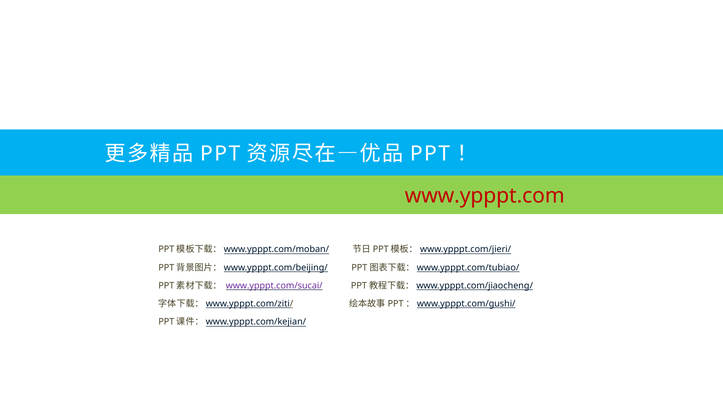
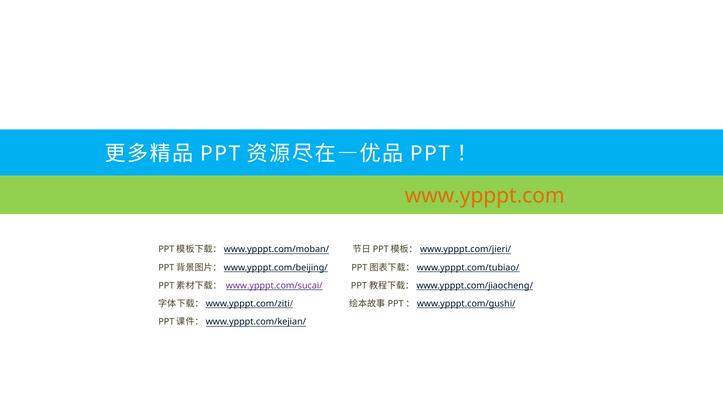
www.ypppt.com colour: red -> orange
